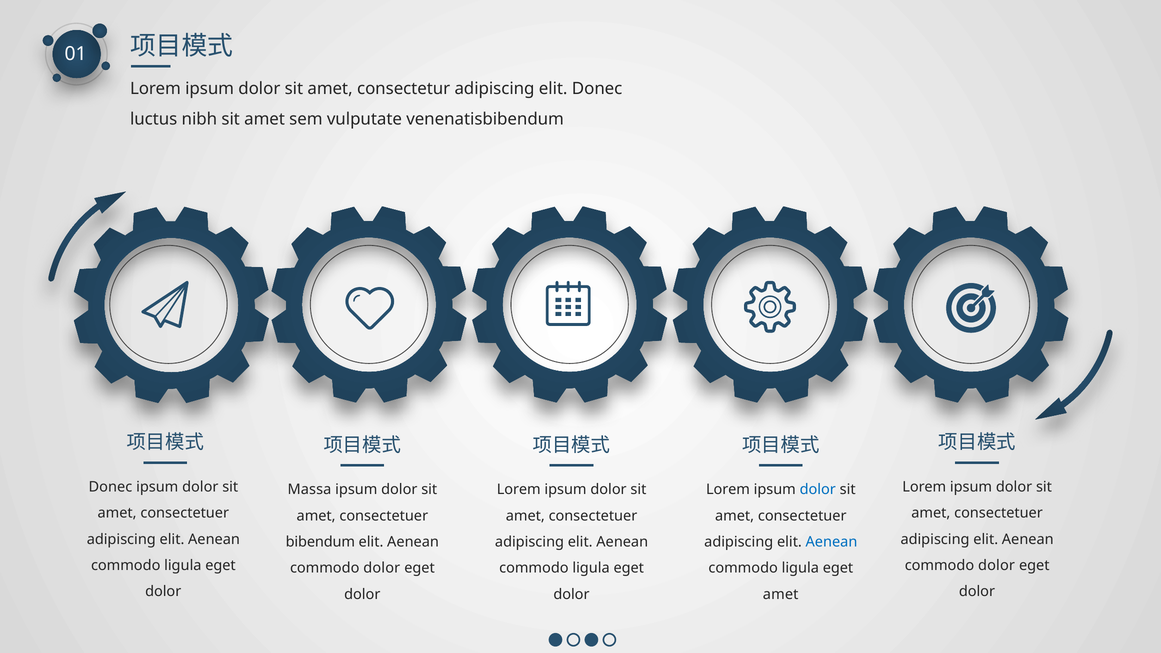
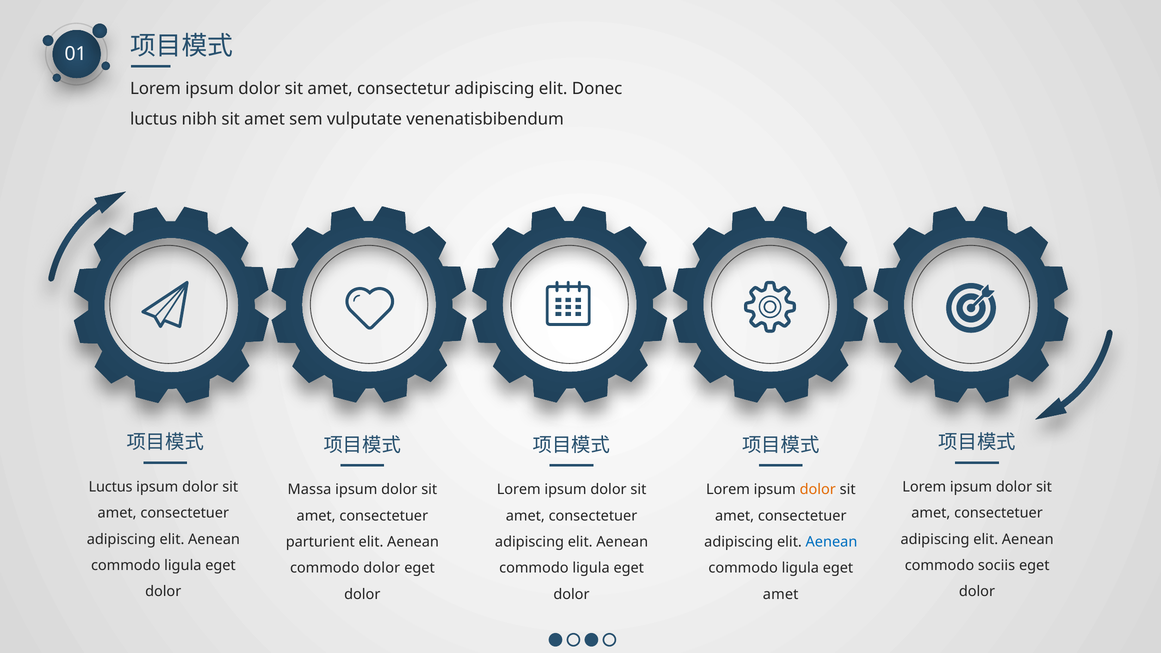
Donec at (110, 487): Donec -> Luctus
dolor at (818, 490) colour: blue -> orange
bibendum: bibendum -> parturient
dolor at (997, 566): dolor -> sociis
